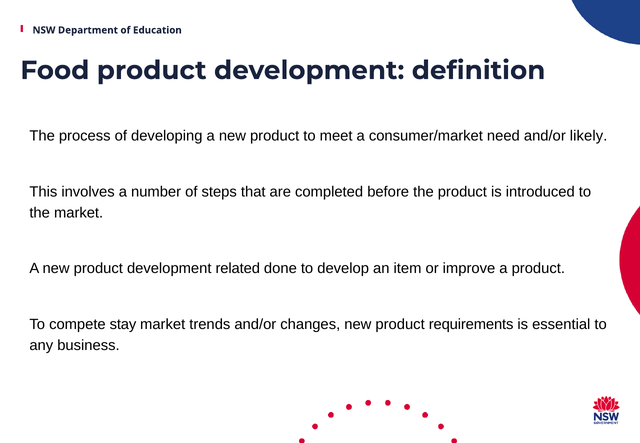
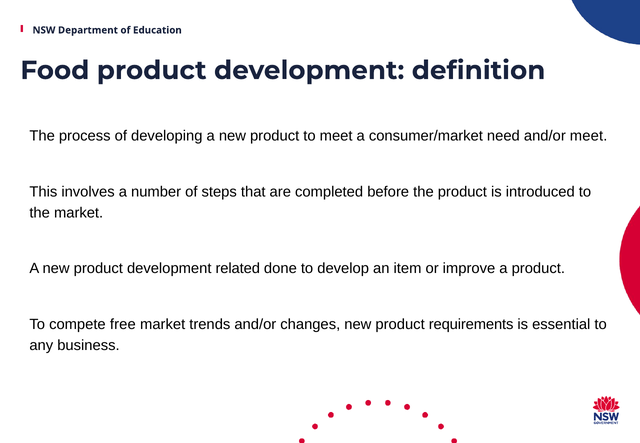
and/or likely: likely -> meet
stay: stay -> free
